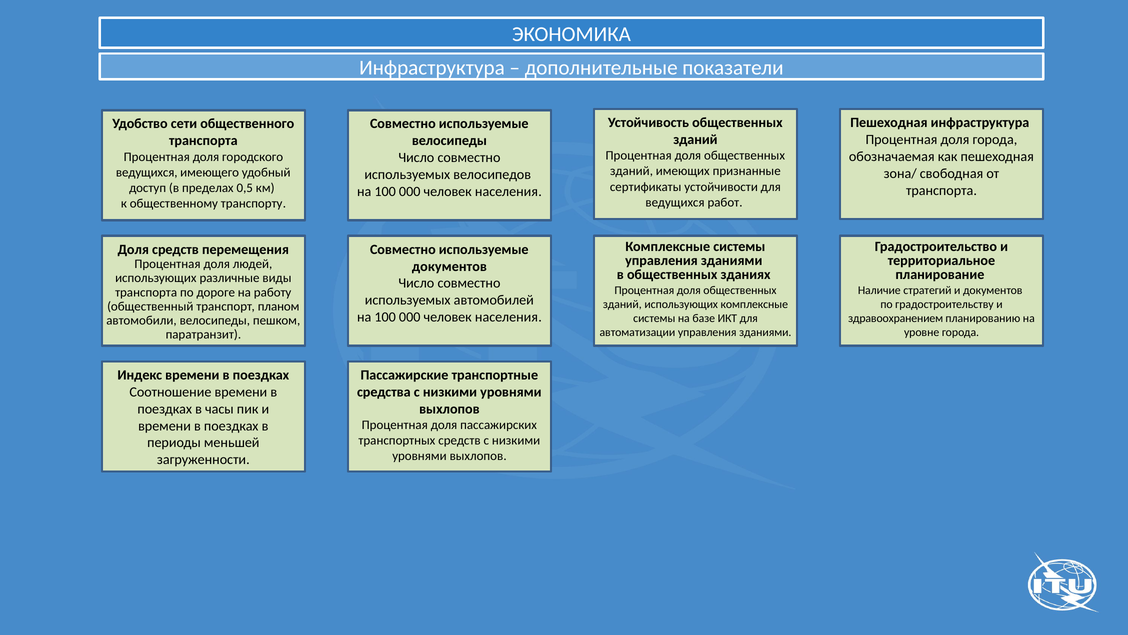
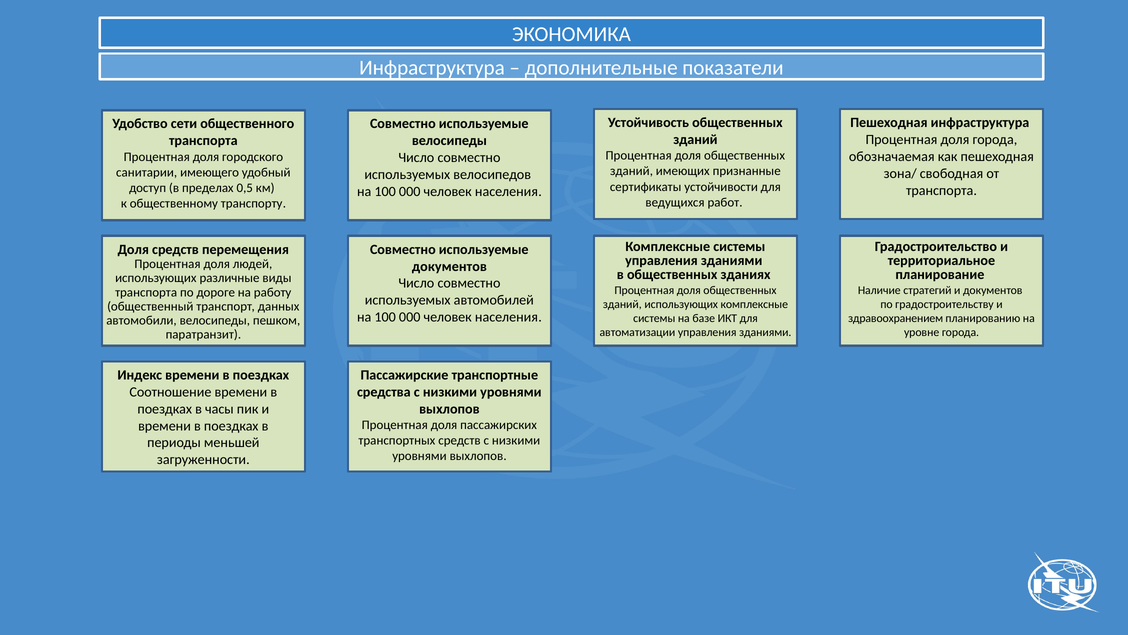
ведущихся at (147, 172): ведущихся -> санитарии
планом: планом -> данных
